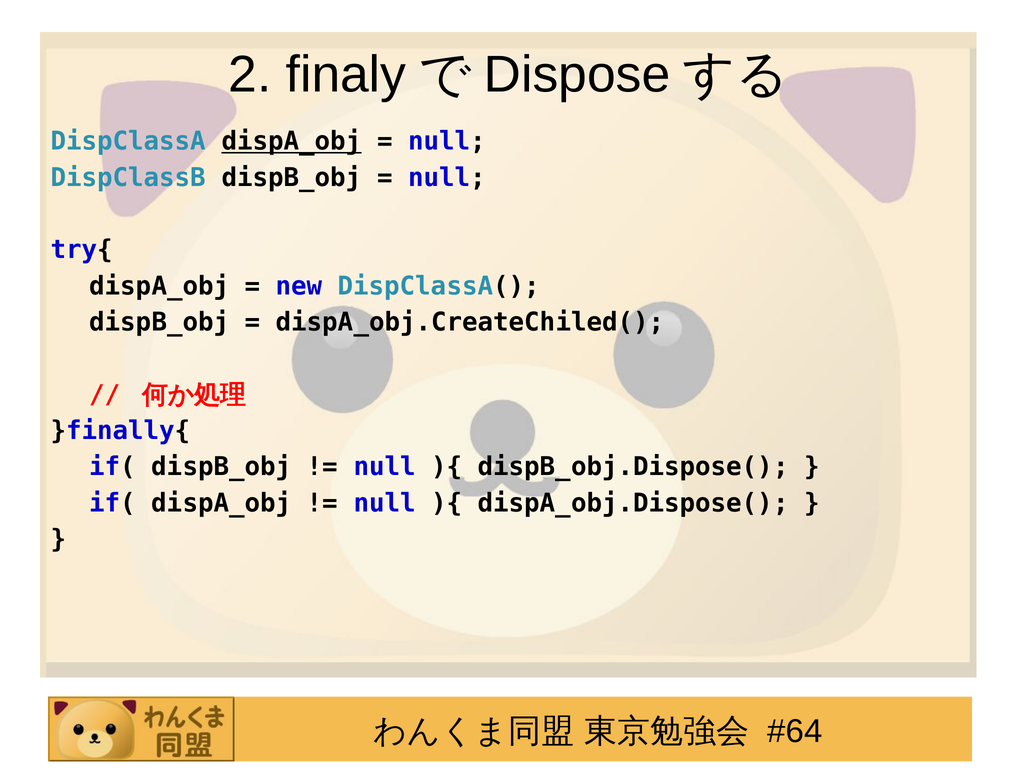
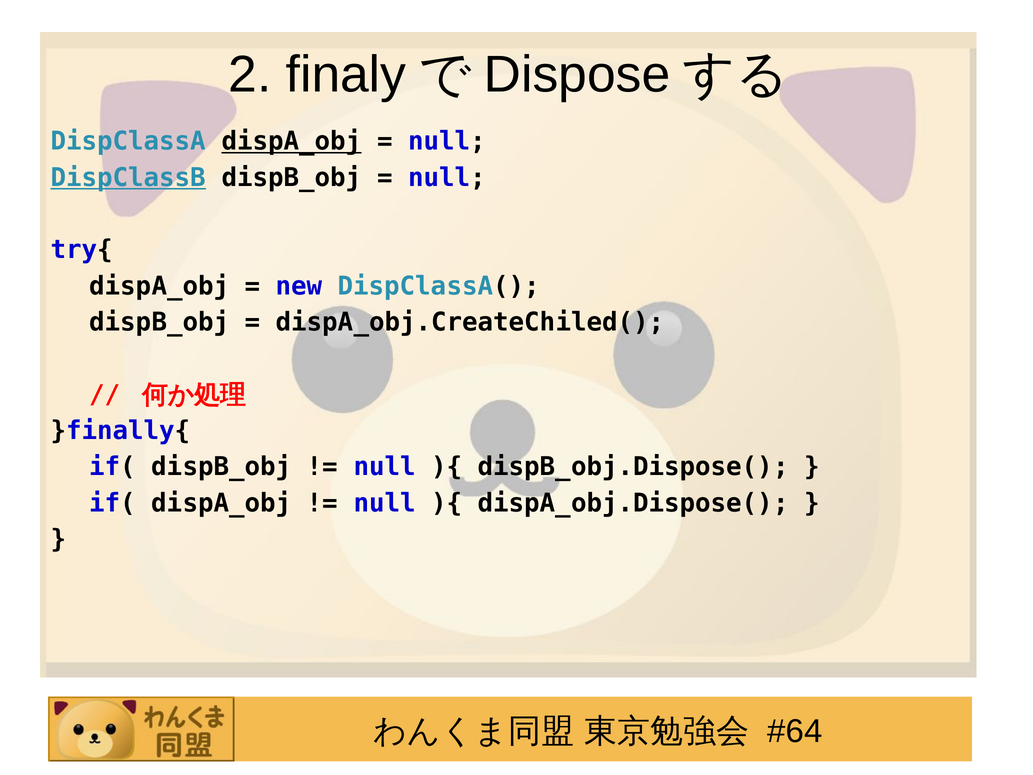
DispClassB underline: none -> present
